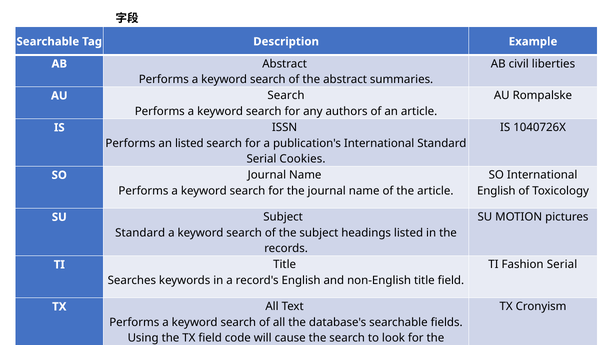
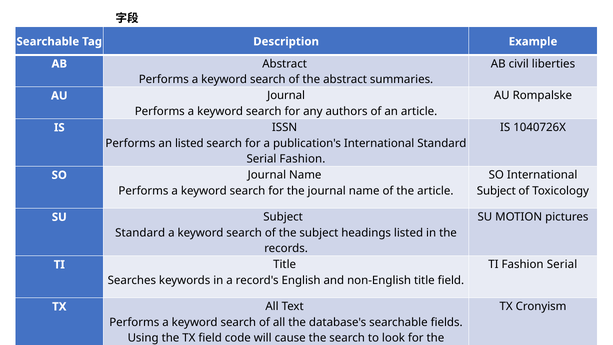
AU Search: Search -> Journal
Serial Cookies: Cookies -> Fashion
English at (496, 191): English -> Subject
